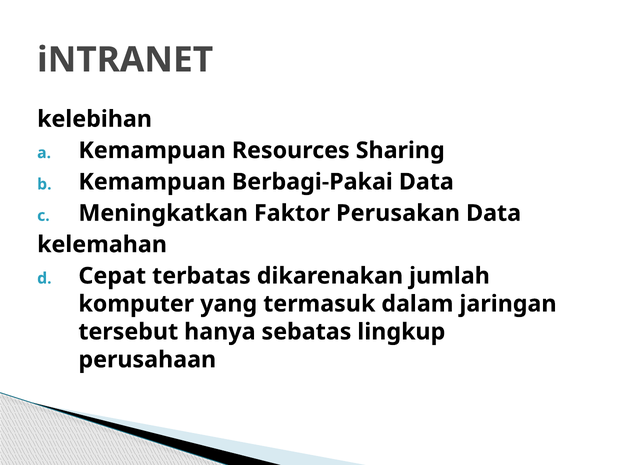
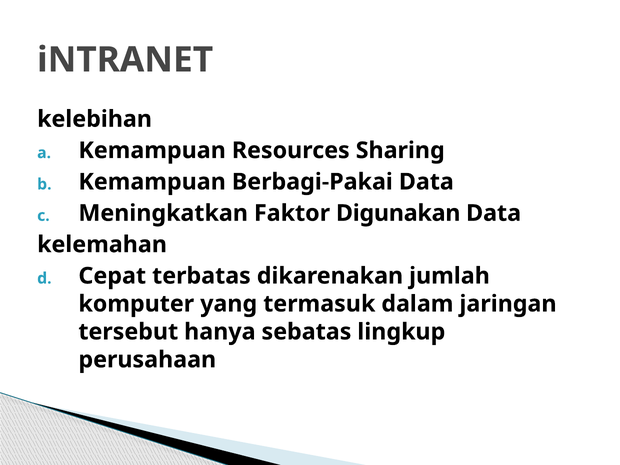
Perusakan: Perusakan -> Digunakan
